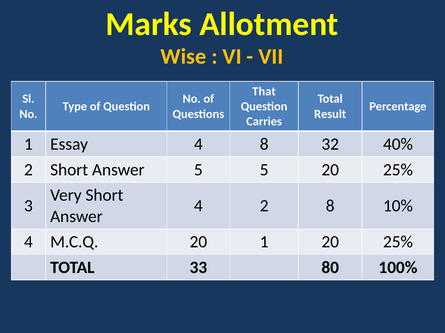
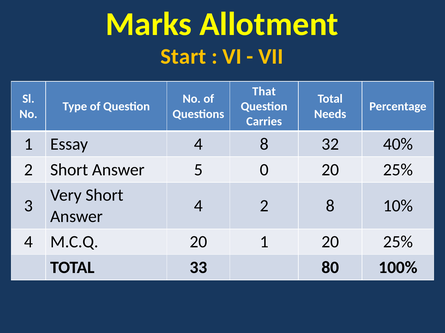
Wise: Wise -> Start
Result: Result -> Needs
5 5: 5 -> 0
